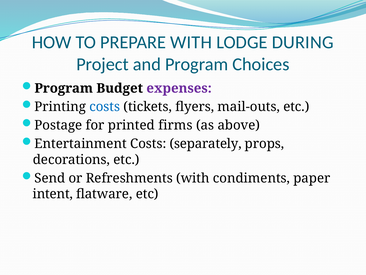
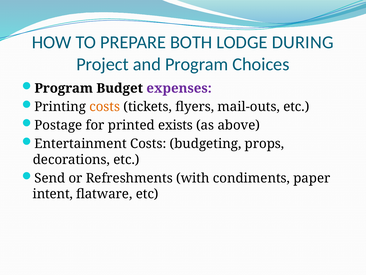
PREPARE WITH: WITH -> BOTH
costs at (105, 107) colour: blue -> orange
firms: firms -> exists
separately: separately -> budgeting
